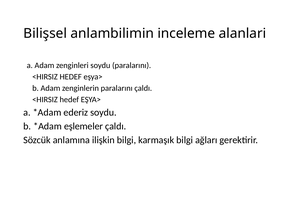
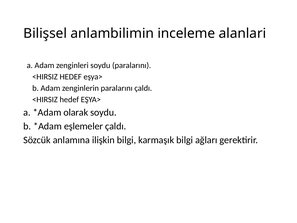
ederiz: ederiz -> olarak
